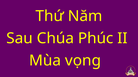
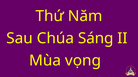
Phúc: Phúc -> Sáng
